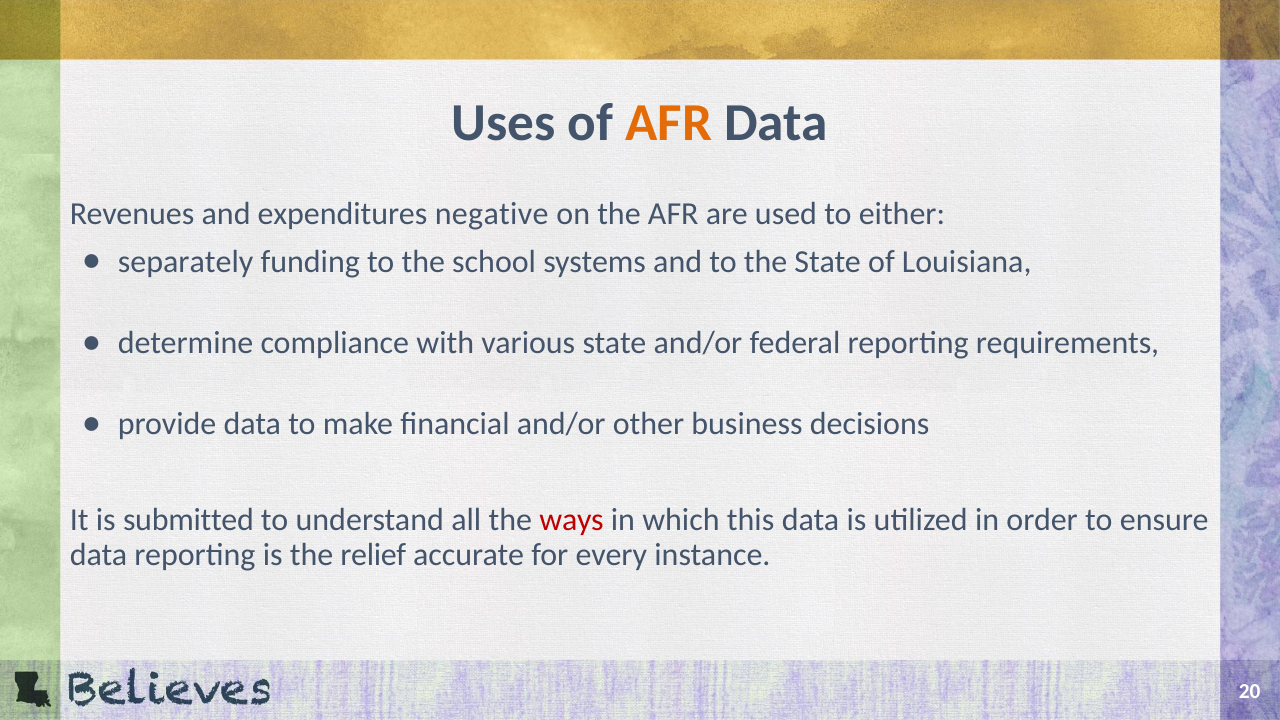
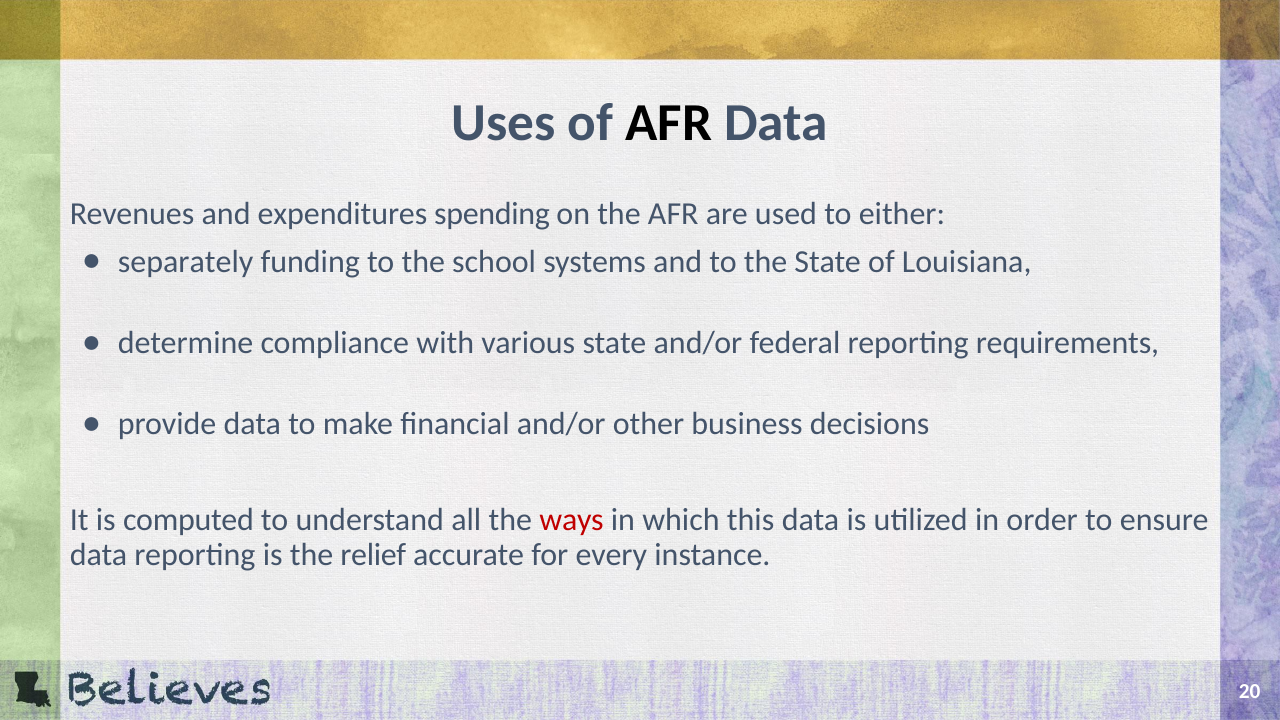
AFR at (669, 123) colour: orange -> black
negative: negative -> spending
submitted: submitted -> computed
